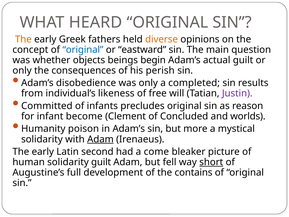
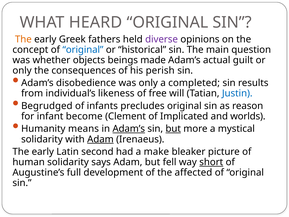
diverse colour: orange -> purple
eastward: eastward -> historical
begin: begin -> made
Justin colour: purple -> blue
Committed: Committed -> Begrudged
Concluded: Concluded -> Implicated
poison: poison -> means
Adam’s at (129, 129) underline: none -> present
but at (173, 129) underline: none -> present
come: come -> make
solidarity guilt: guilt -> says
contains: contains -> affected
